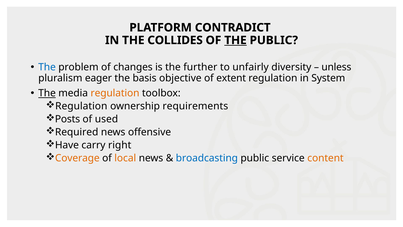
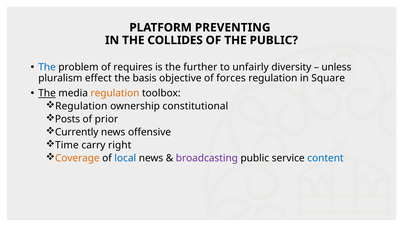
CONTRADICT: CONTRADICT -> PREVENTING
THE at (235, 40) underline: present -> none
changes: changes -> requires
eager: eager -> effect
extent: extent -> forces
System: System -> Square
requirements: requirements -> constitutional
used: used -> prior
Required: Required -> Currently
Have: Have -> Time
local colour: orange -> blue
broadcasting colour: blue -> purple
content colour: orange -> blue
